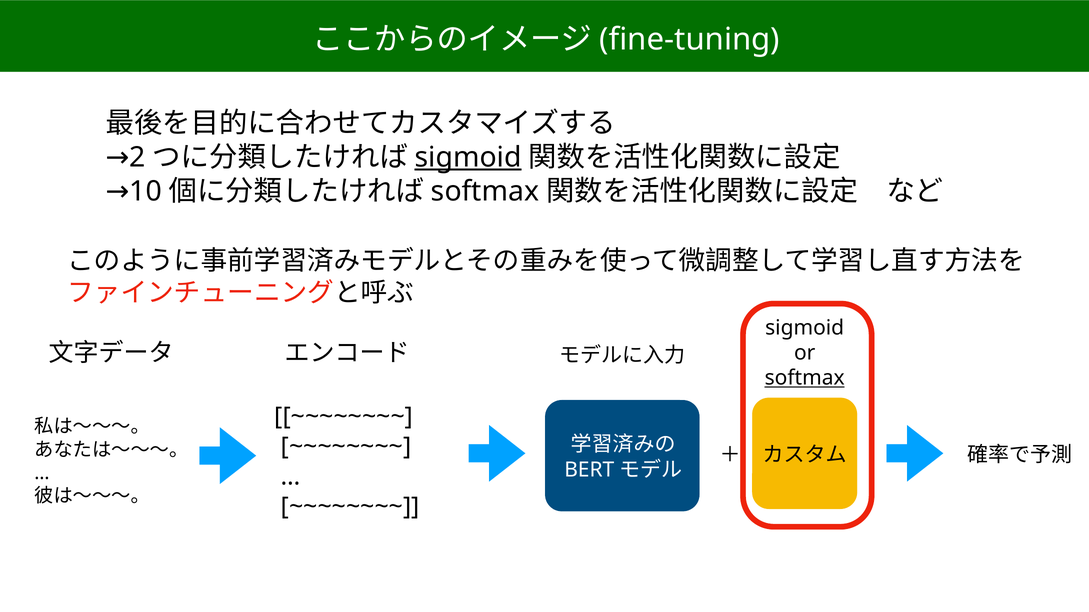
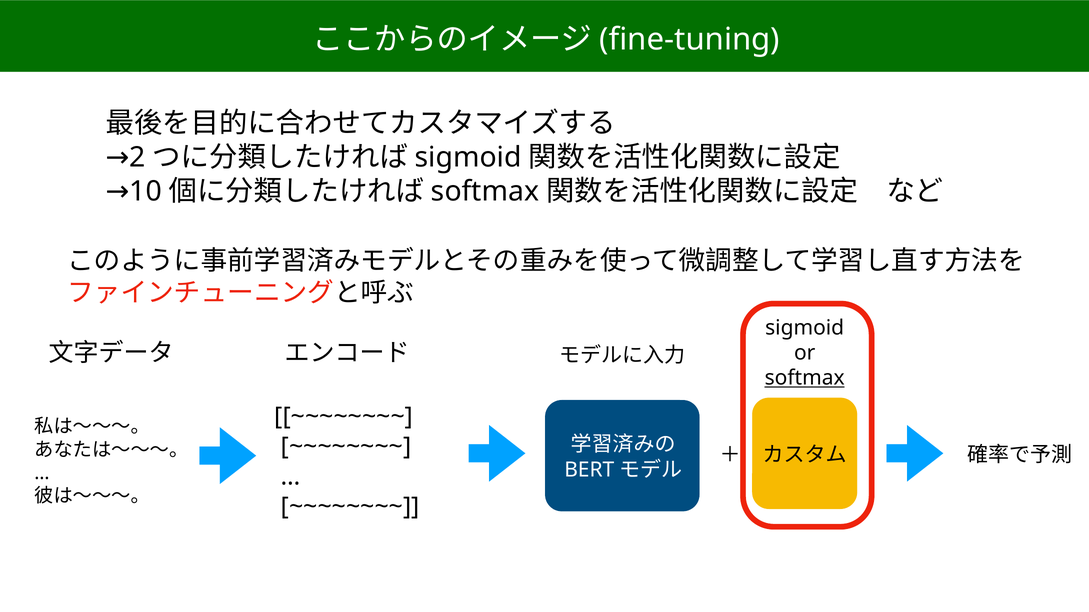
sigmoid at (468, 158) underline: present -> none
